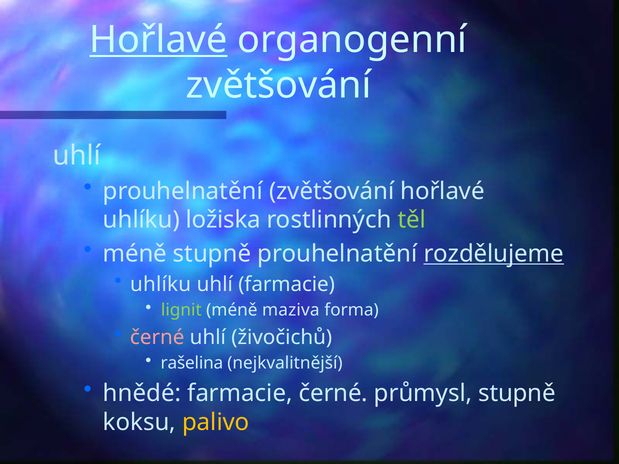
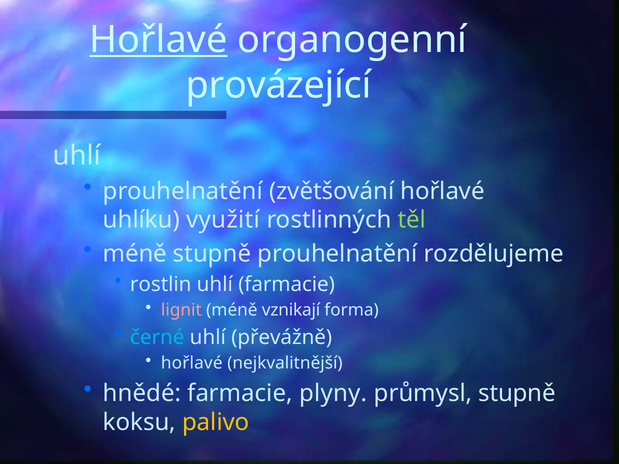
zvětšování at (279, 85): zvětšování -> provázející
ložiska: ložiska -> využití
rozdělujeme underline: present -> none
uhlíku at (161, 285): uhlíku -> rostlin
lignit colour: light green -> pink
maziva: maziva -> vznikají
černé at (157, 337) colour: pink -> light blue
živočichů: živočichů -> převážně
rašelina at (192, 363): rašelina -> hořlavé
farmacie černé: černé -> plyny
